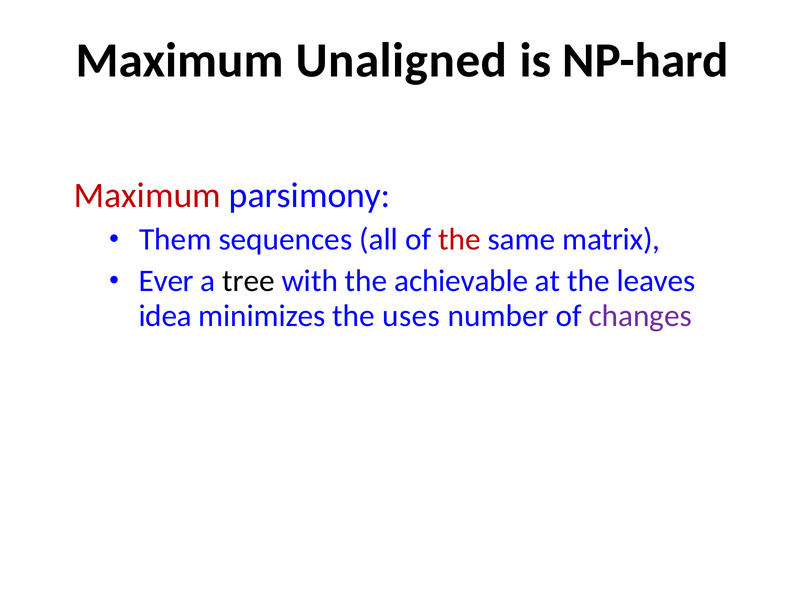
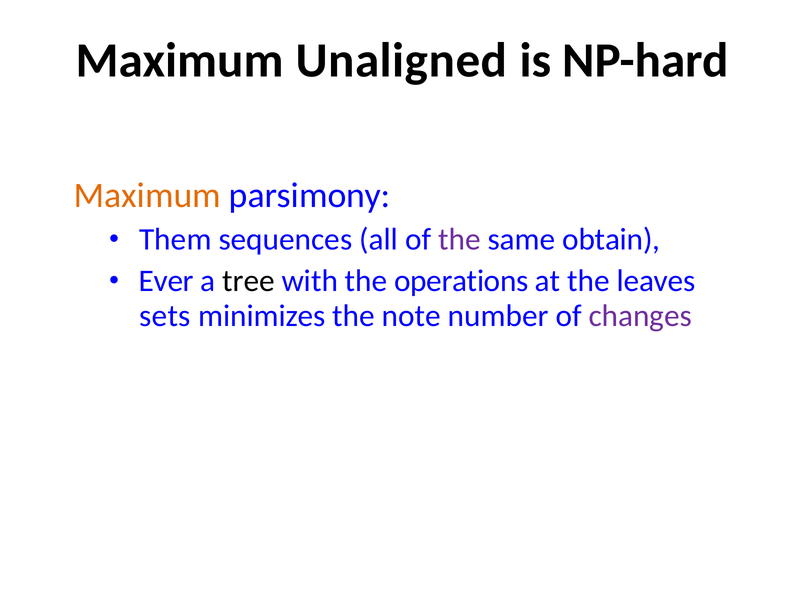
Maximum at (147, 195) colour: red -> orange
the at (459, 239) colour: red -> purple
matrix: matrix -> obtain
achievable: achievable -> operations
idea: idea -> sets
uses: uses -> note
